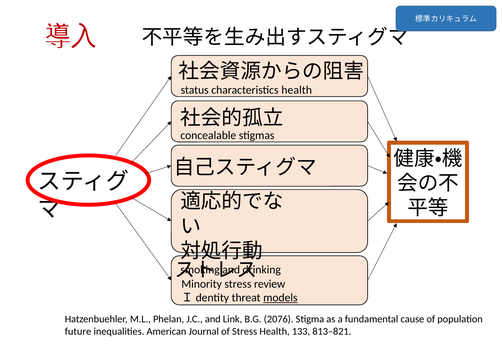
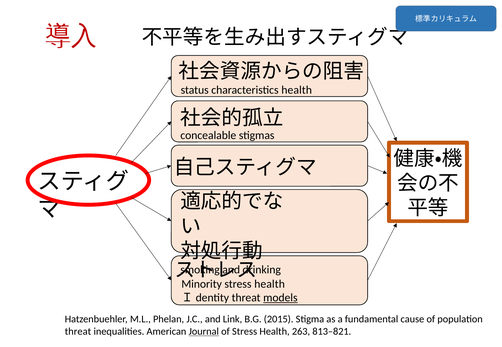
Minority stress review: review -> health
2076: 2076 -> 2015
future at (78, 332): future -> threat
Journal underline: none -> present
133: 133 -> 263
